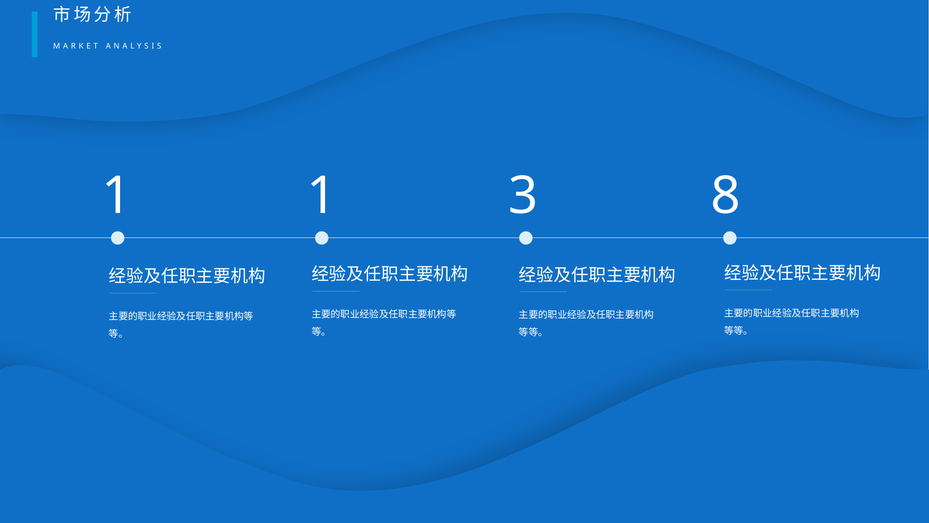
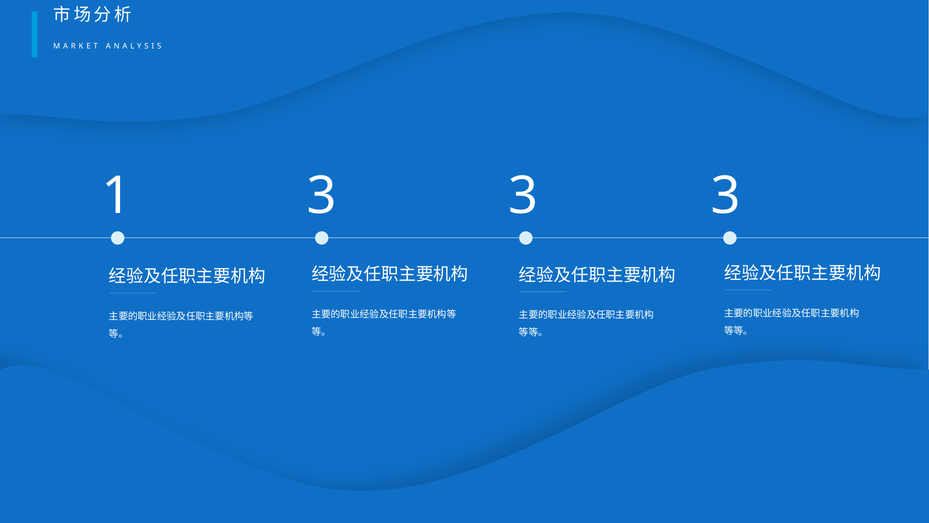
1 1: 1 -> 3
8 at (726, 196): 8 -> 3
